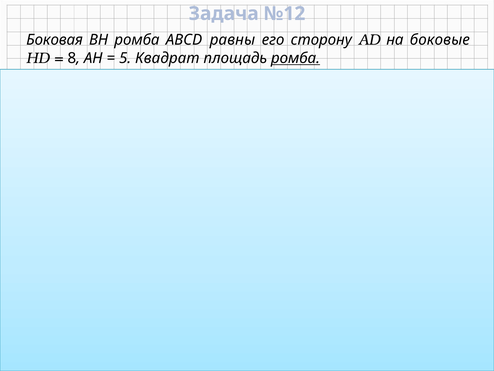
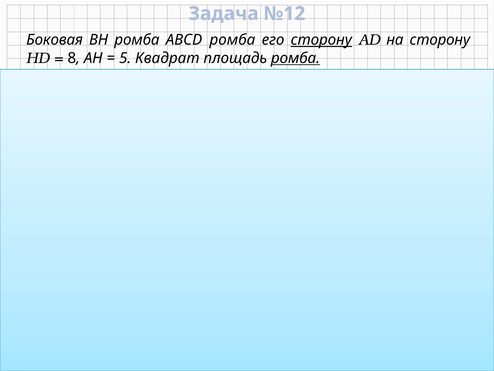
АВСD равны: равны -> ромба
сторону at (321, 40) underline: none -> present
на боковые: боковые -> сторону
